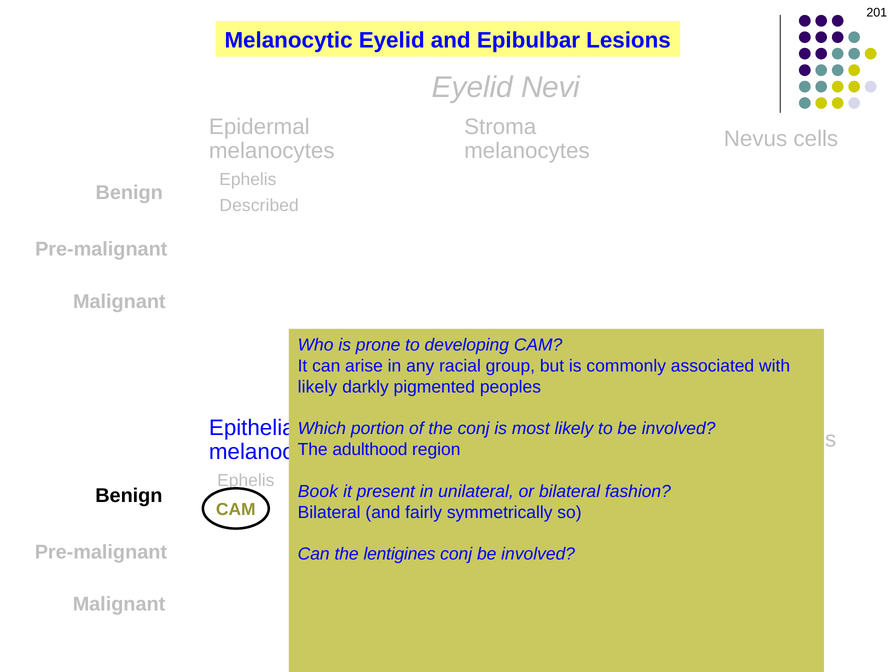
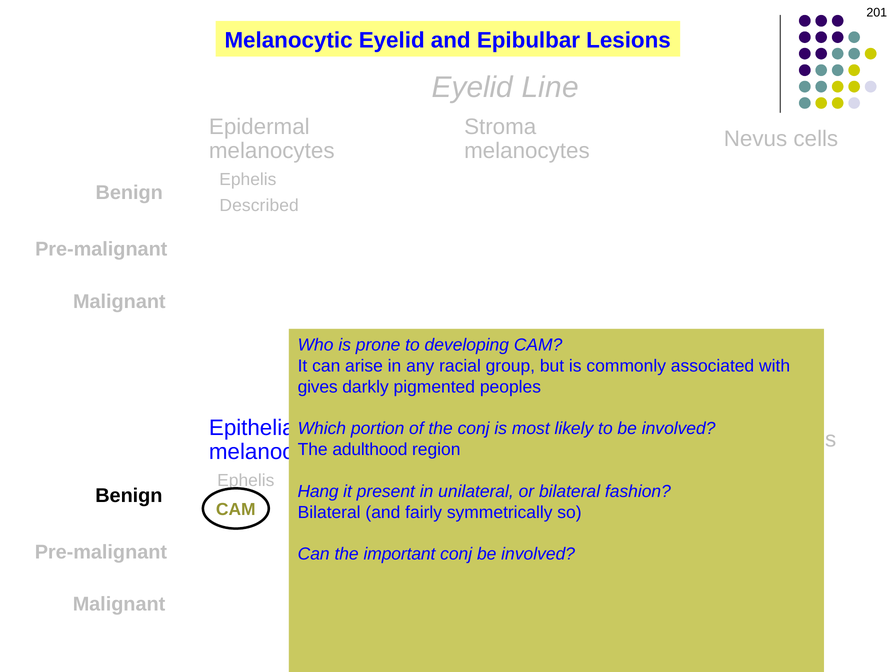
Nevi: Nevi -> Line
likely at (317, 387): likely -> gives
Book: Book -> Hang
lentigines: lentigines -> important
